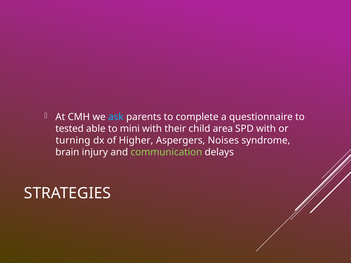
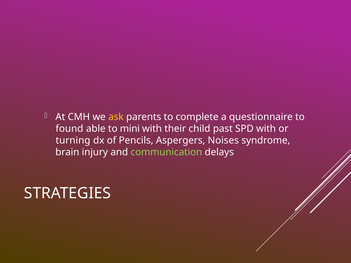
ask colour: light blue -> yellow
tested: tested -> found
area: area -> past
Higher: Higher -> Pencils
